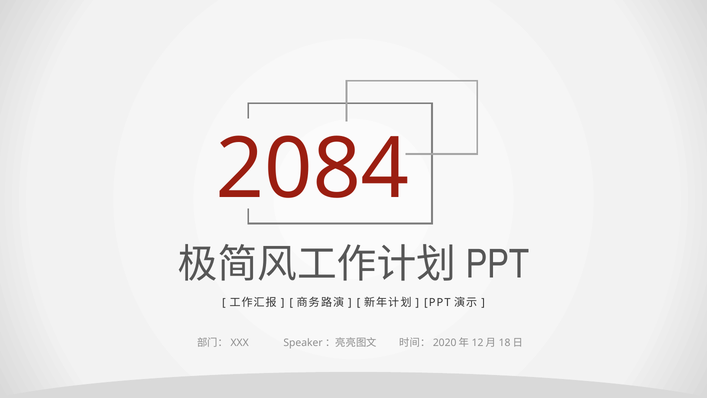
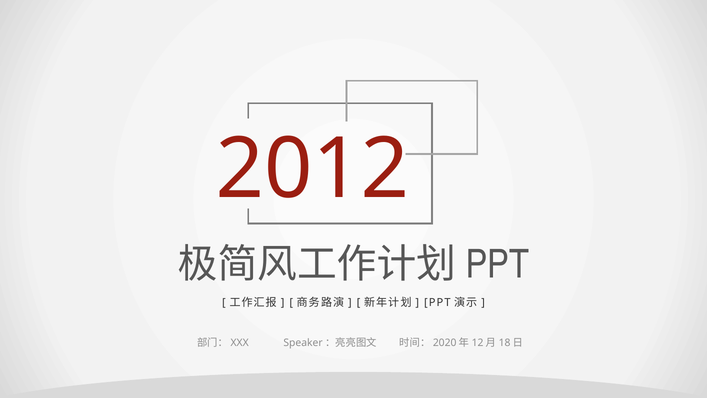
2084: 2084 -> 2012
